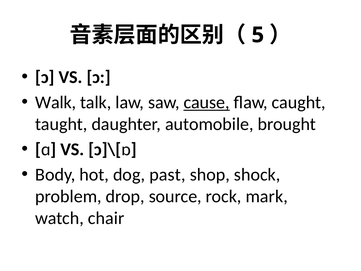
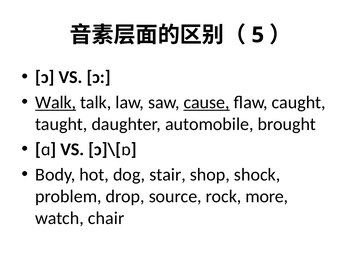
Walk underline: none -> present
past: past -> stair
mark: mark -> more
